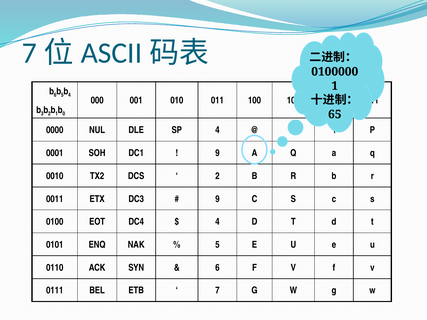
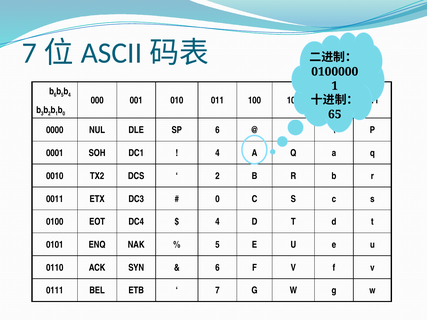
SP 4: 4 -> 6
9 at (217, 153): 9 -> 4
9 at (217, 199): 9 -> 0
